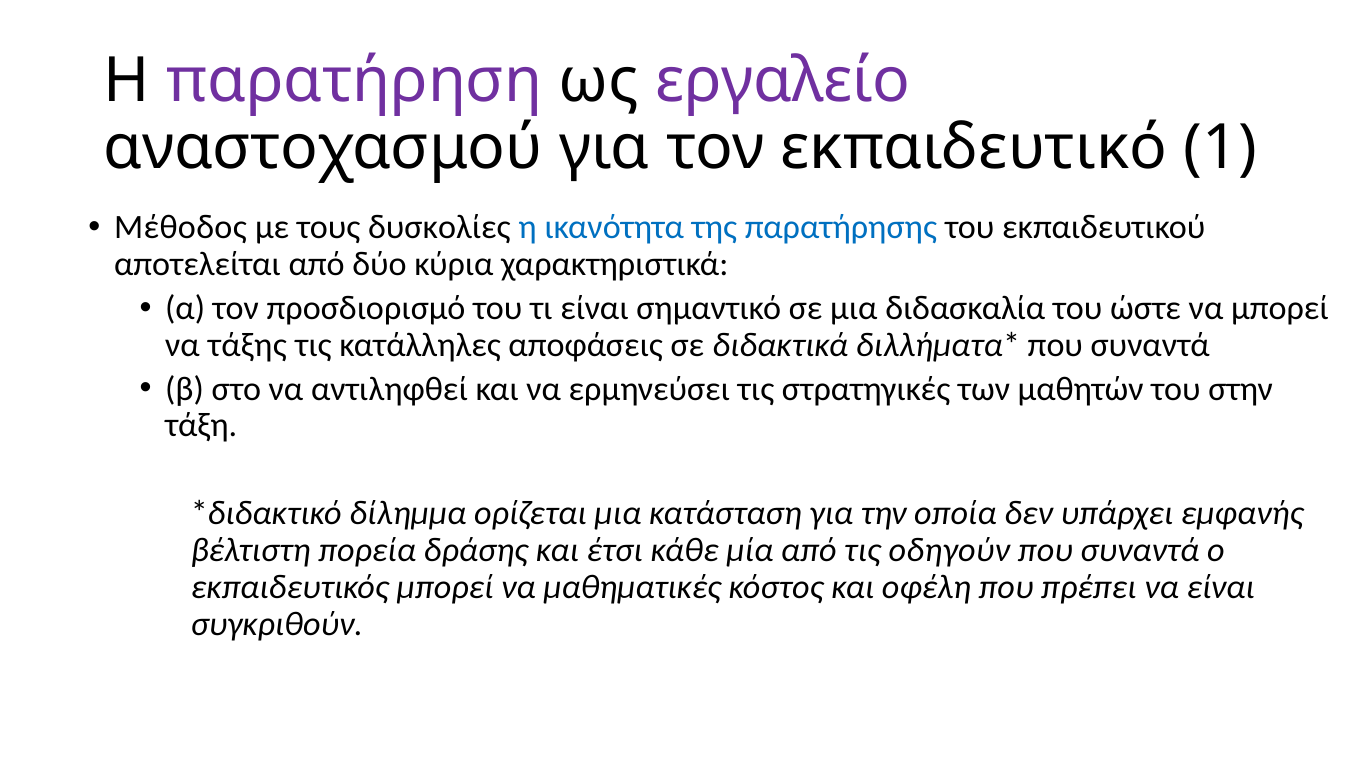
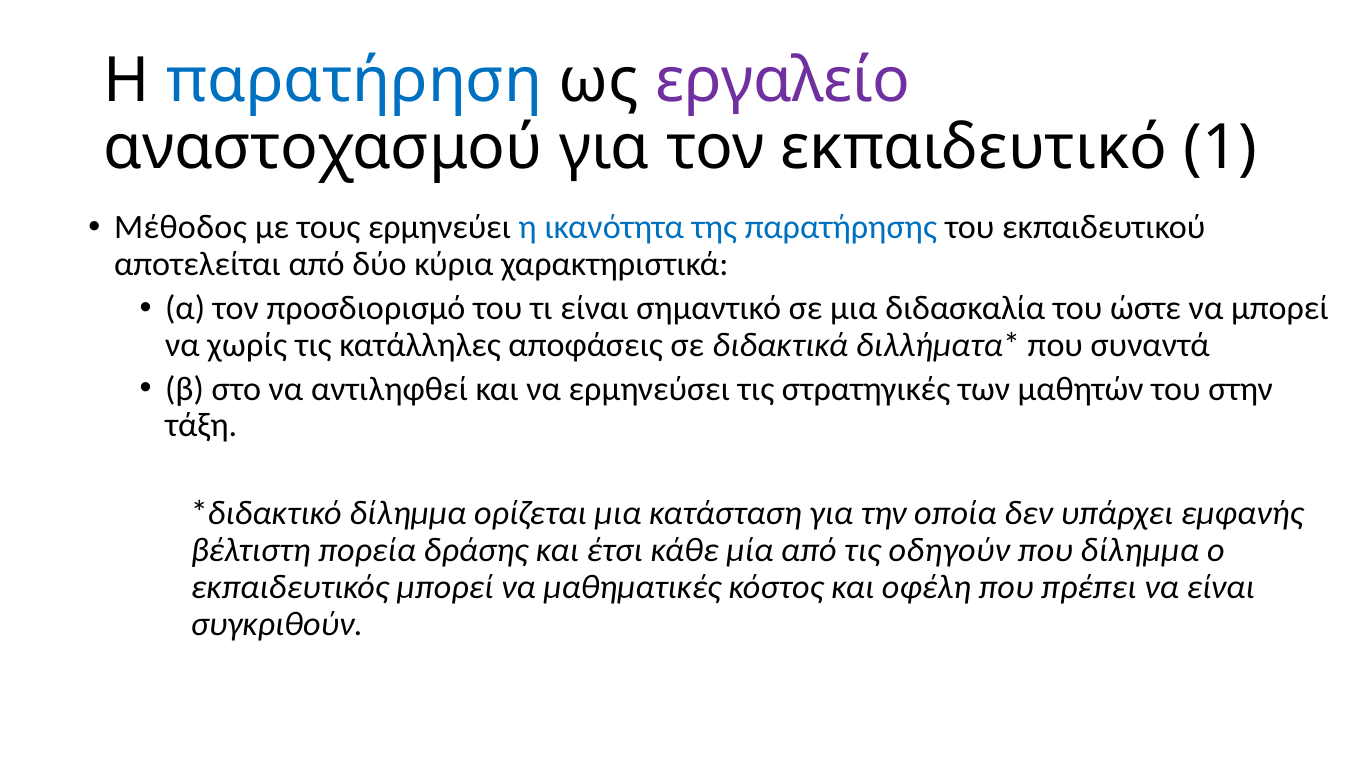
παρατήρηση colour: purple -> blue
δυσκολίες: δυσκολίες -> ερμηνεύει
τάξης: τάξης -> χωρίς
συναντά at (1140, 550): συναντά -> δίλημμα
